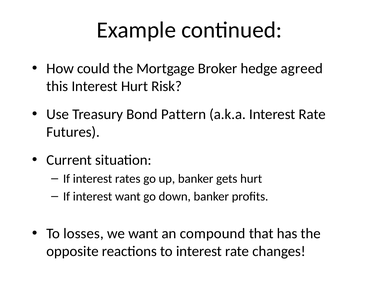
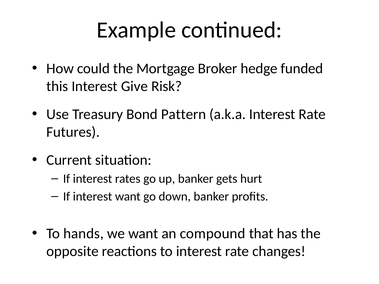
agreed: agreed -> funded
Interest Hurt: Hurt -> Give
losses: losses -> hands
